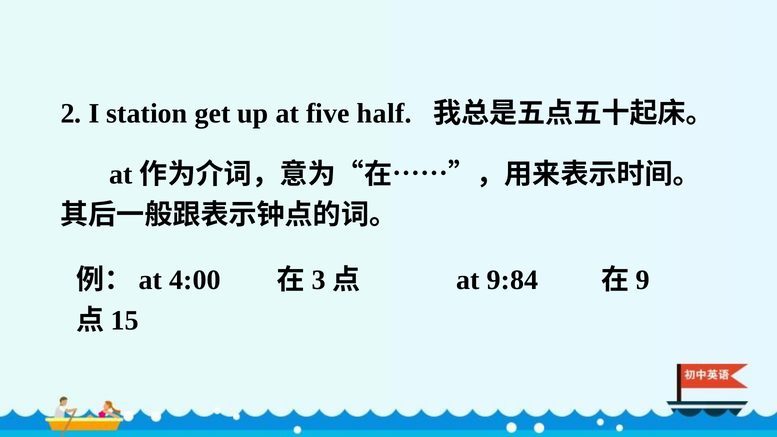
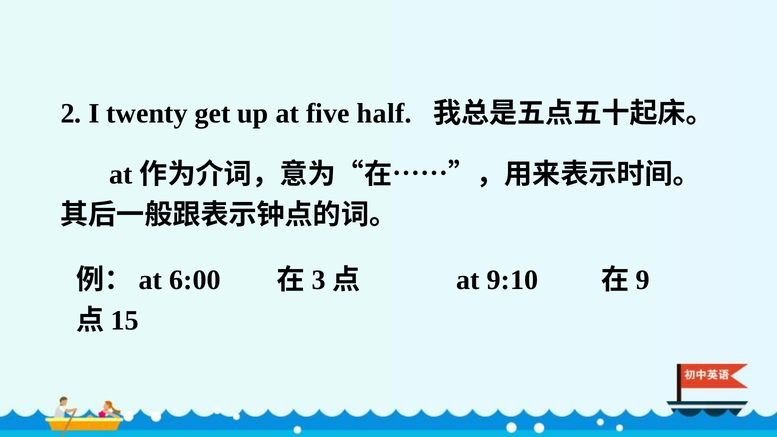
station: station -> twenty
4:00: 4:00 -> 6:00
9:84: 9:84 -> 9:10
